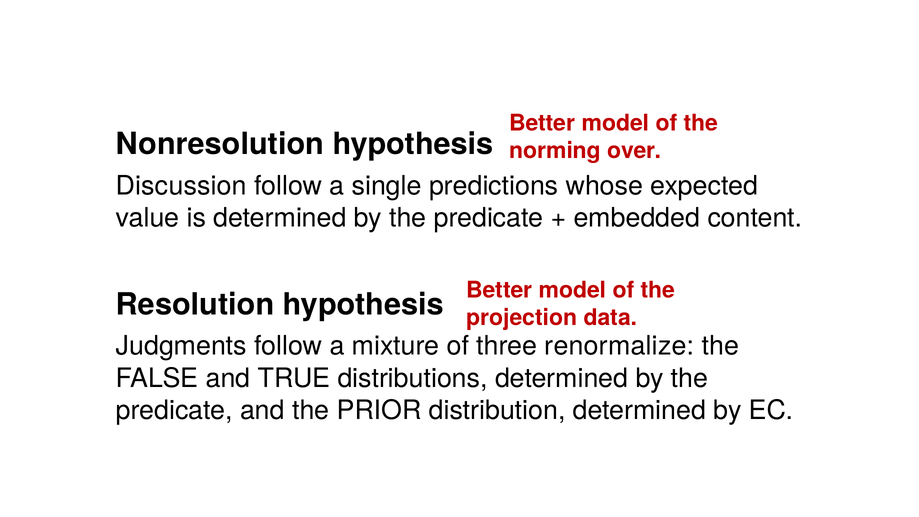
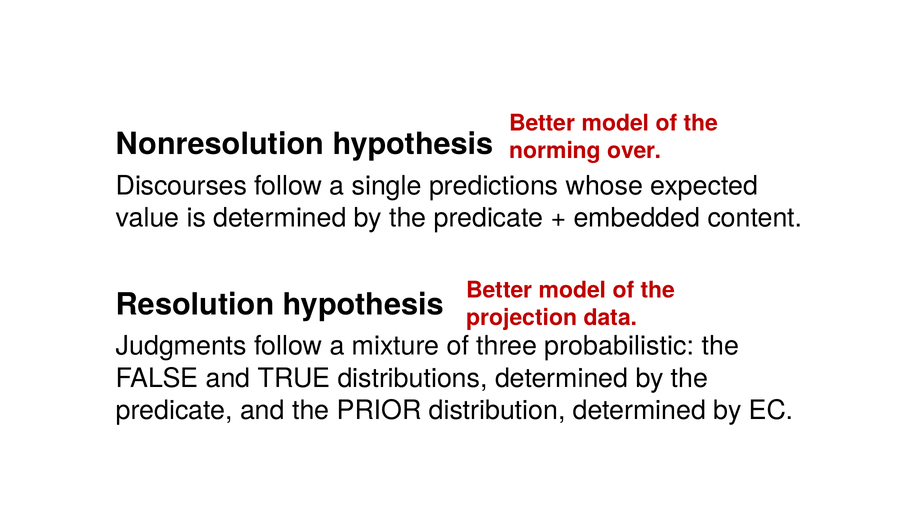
Discussion: Discussion -> Discourses
renormalize: renormalize -> probabilistic
